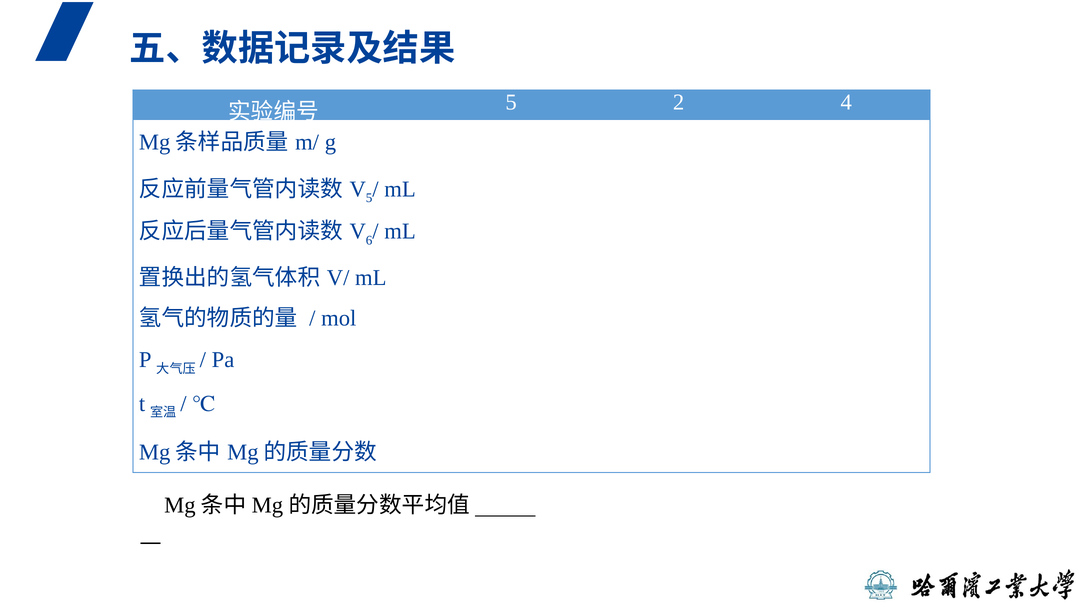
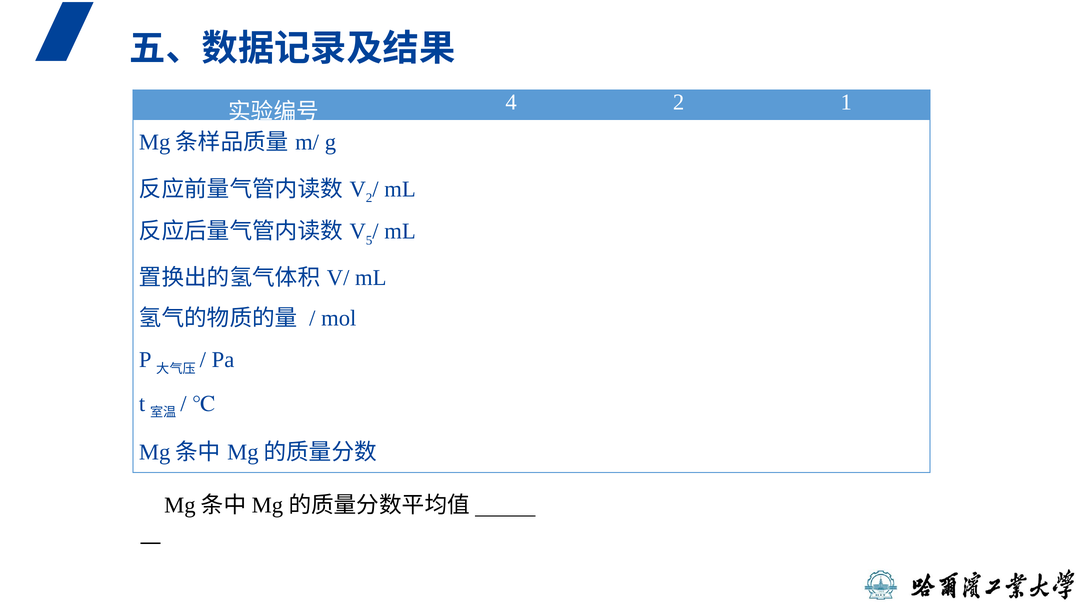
5 at (511, 102): 5 -> 4
4: 4 -> 1
5 at (369, 198): 5 -> 2
6: 6 -> 5
